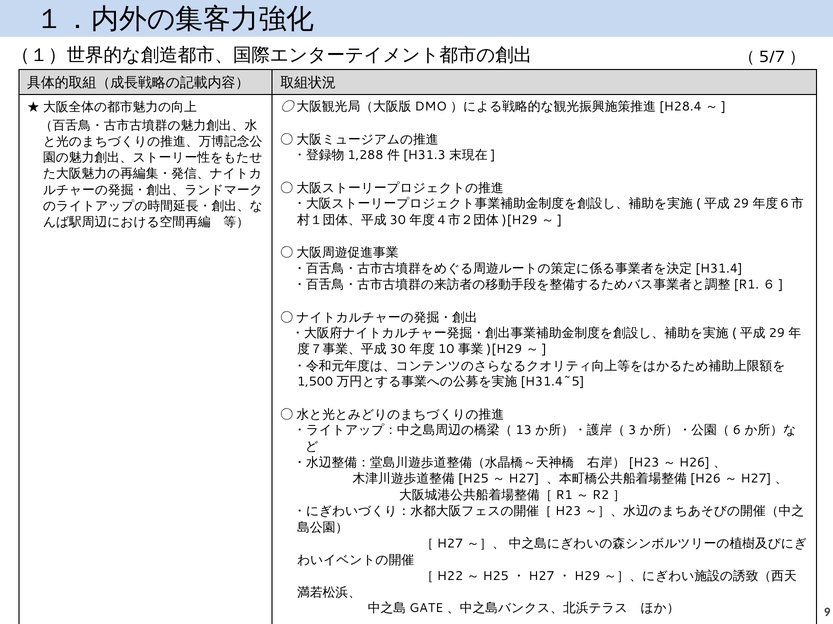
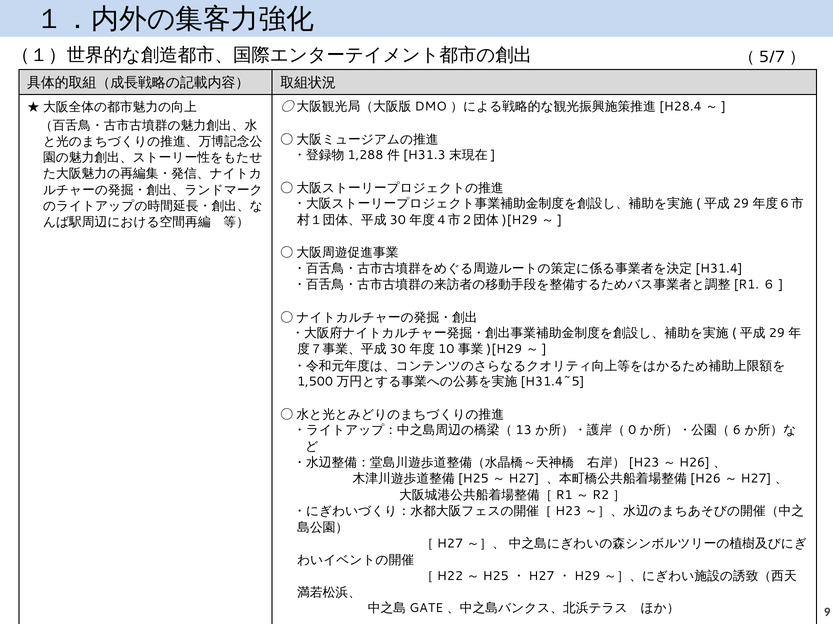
3: 3 -> 0
